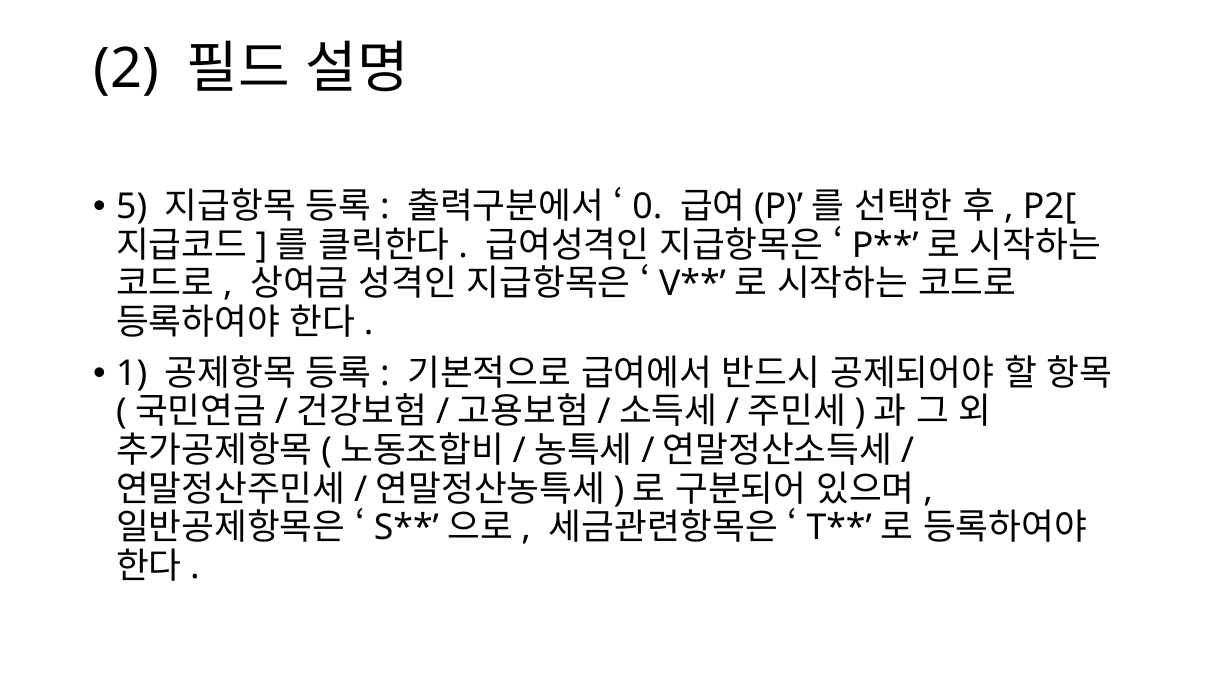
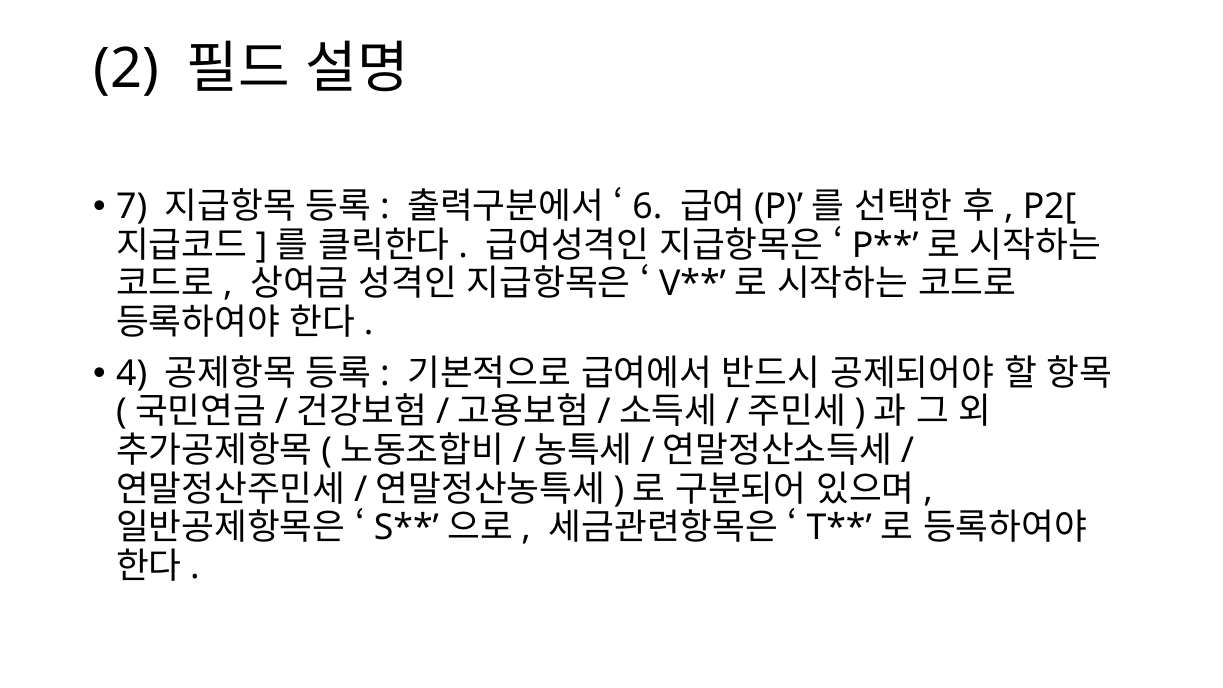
5: 5 -> 7
0: 0 -> 6
1: 1 -> 4
